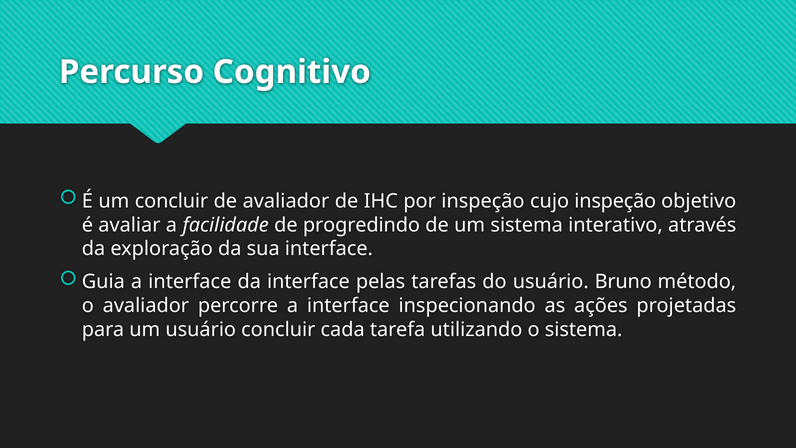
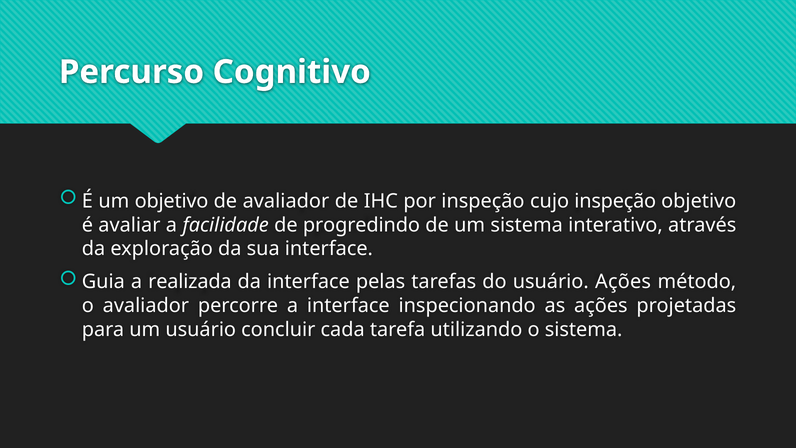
um concluir: concluir -> objetivo
Guia a interface: interface -> realizada
usuário Bruno: Bruno -> Ações
